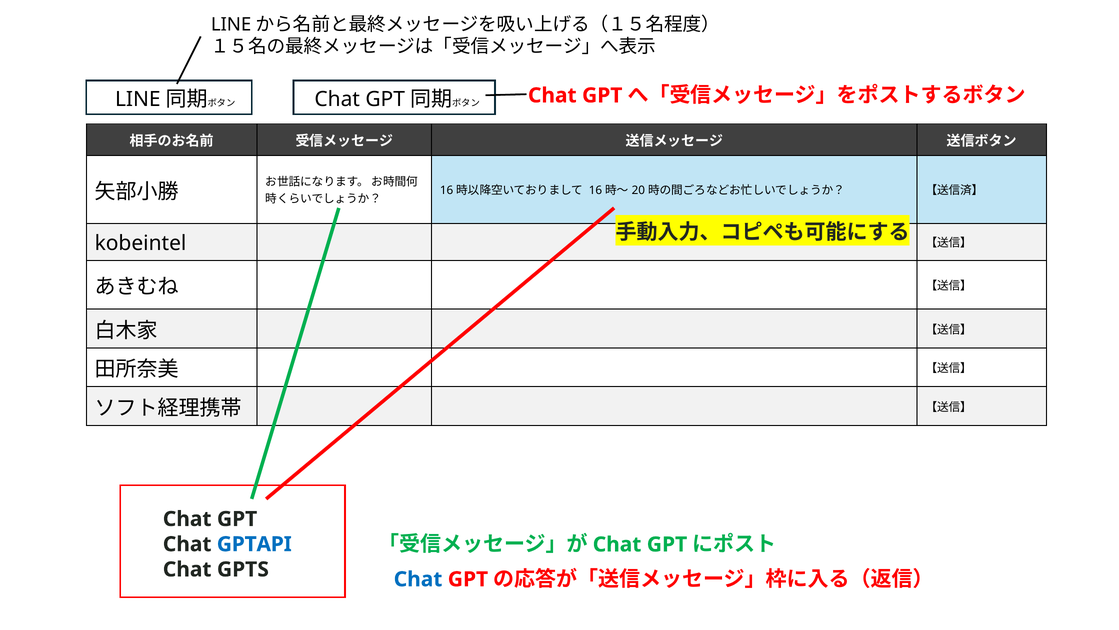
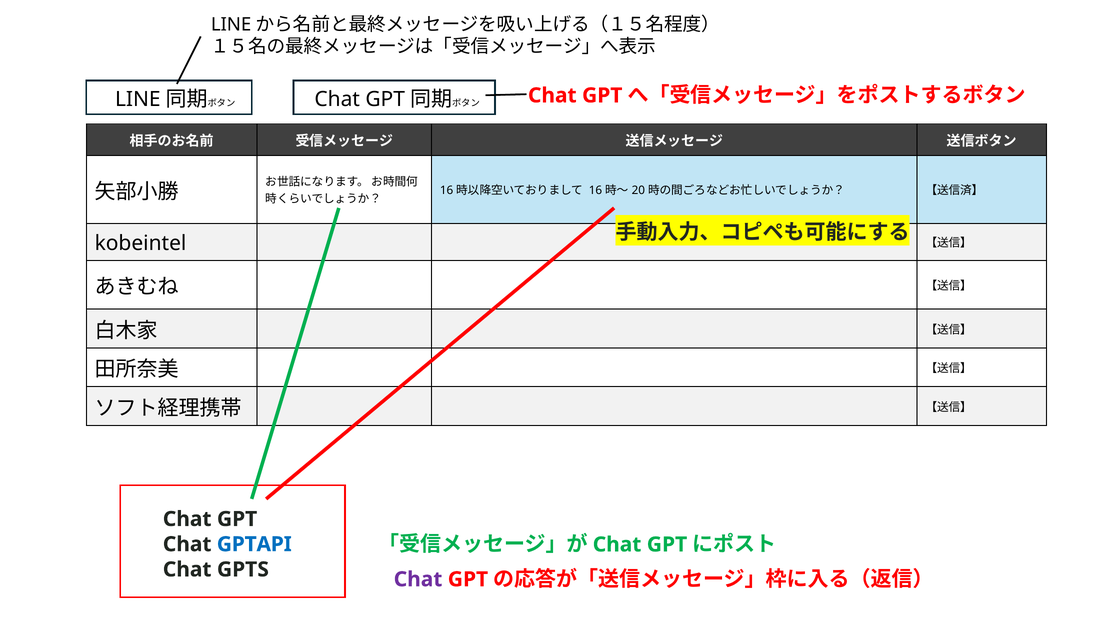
Chat at (418, 579) colour: blue -> purple
